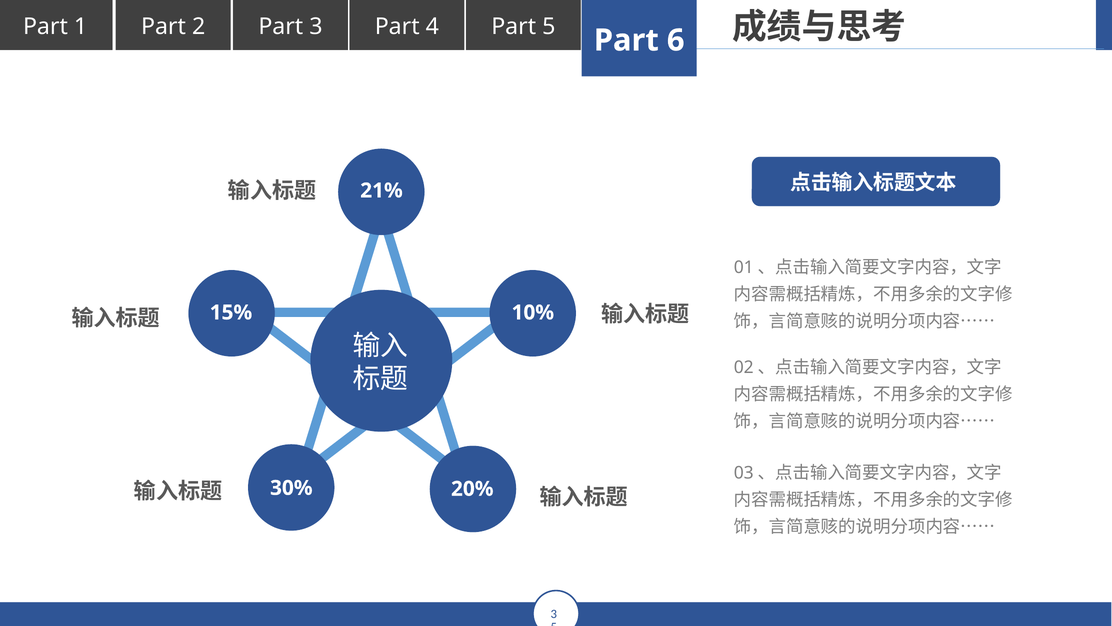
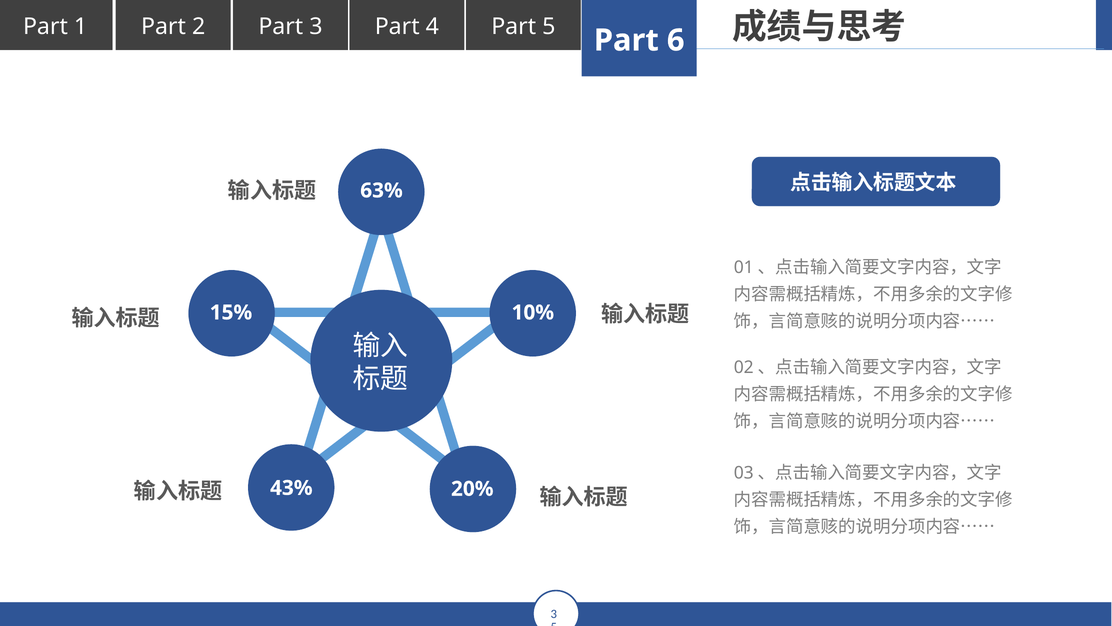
21%: 21% -> 63%
30%: 30% -> 43%
